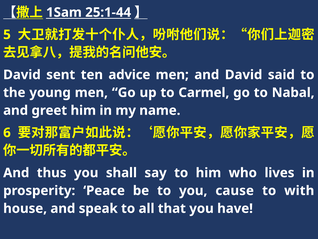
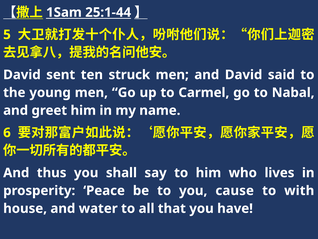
advice: advice -> struck
speak: speak -> water
